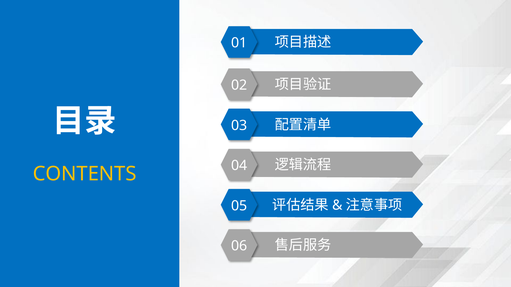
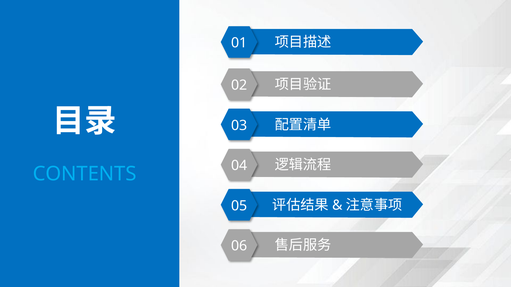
CONTENTS colour: yellow -> light blue
